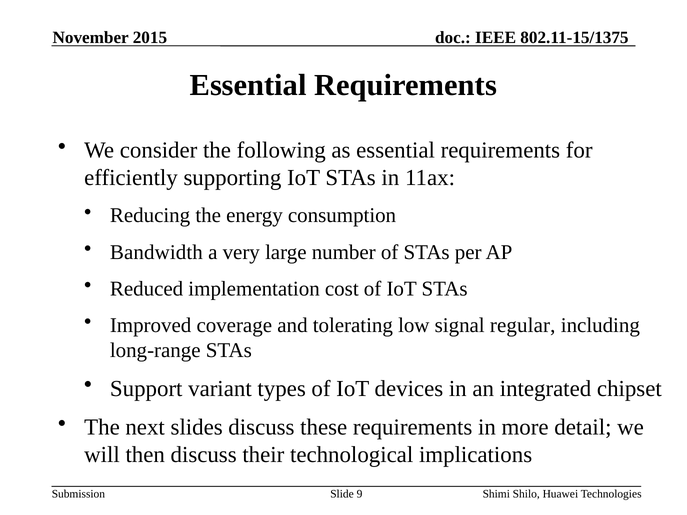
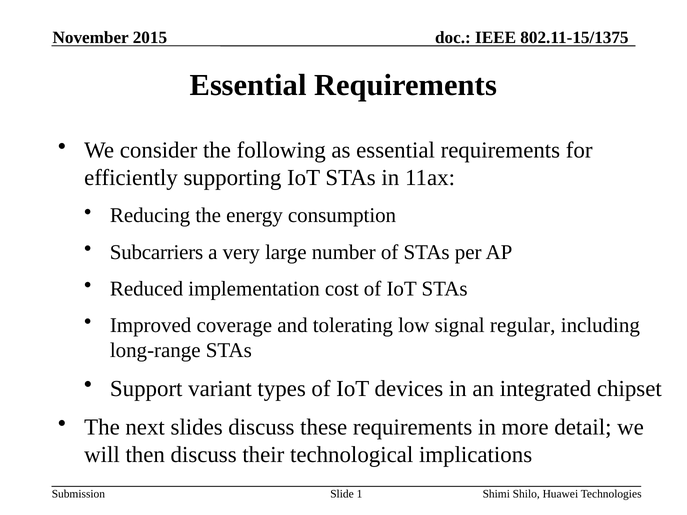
Bandwidth: Bandwidth -> Subcarriers
9: 9 -> 1
